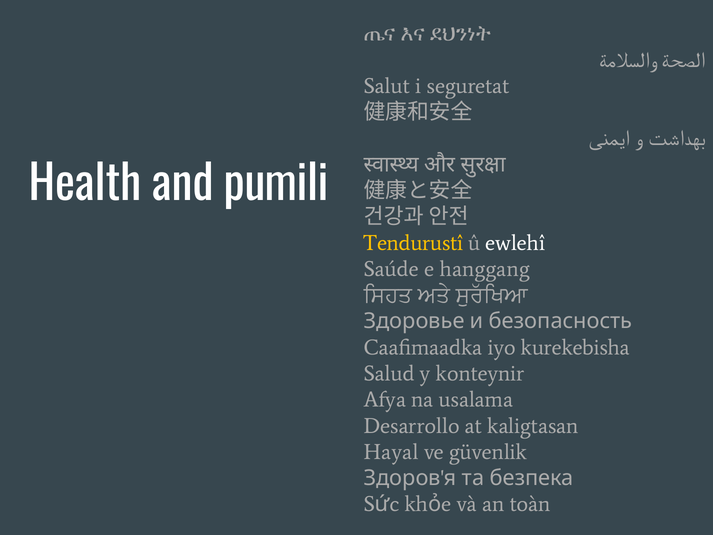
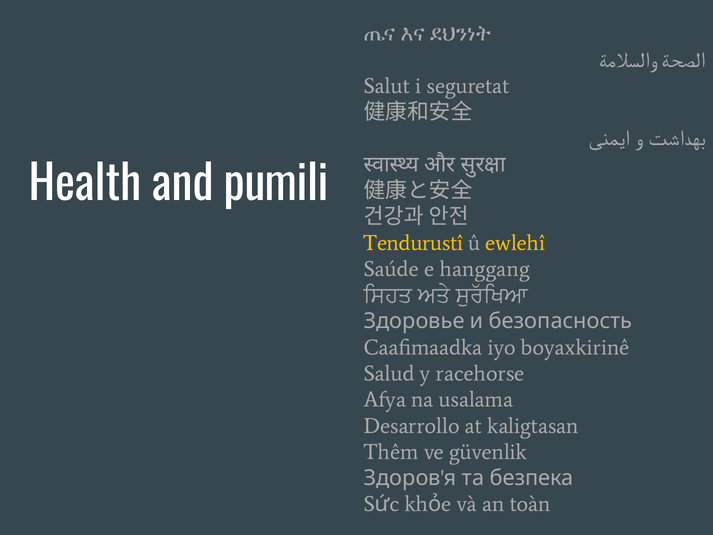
ewlehî colour: white -> yellow
kurekebisha: kurekebisha -> boyaxkirinê
konteynir: konteynir -> racehorse
Hayal: Hayal -> Thêm
